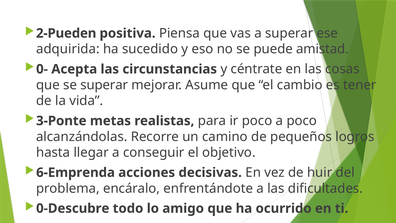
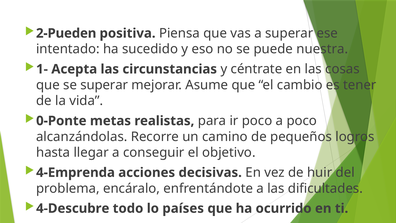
adquirida: adquirida -> intentado
amistad: amistad -> nuestra
0-: 0- -> 1-
3-Ponte: 3-Ponte -> 0-Ponte
6-Emprenda: 6-Emprenda -> 4-Emprenda
0-Descubre: 0-Descubre -> 4-Descubre
amigo: amigo -> países
